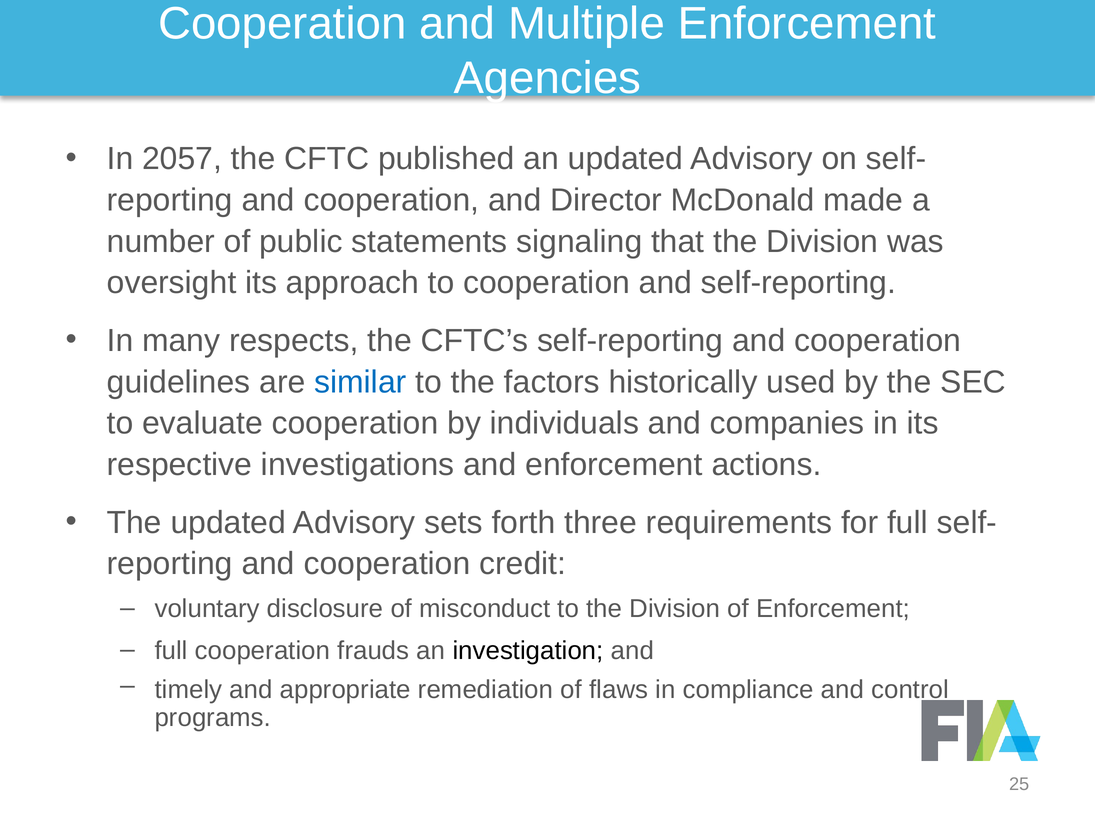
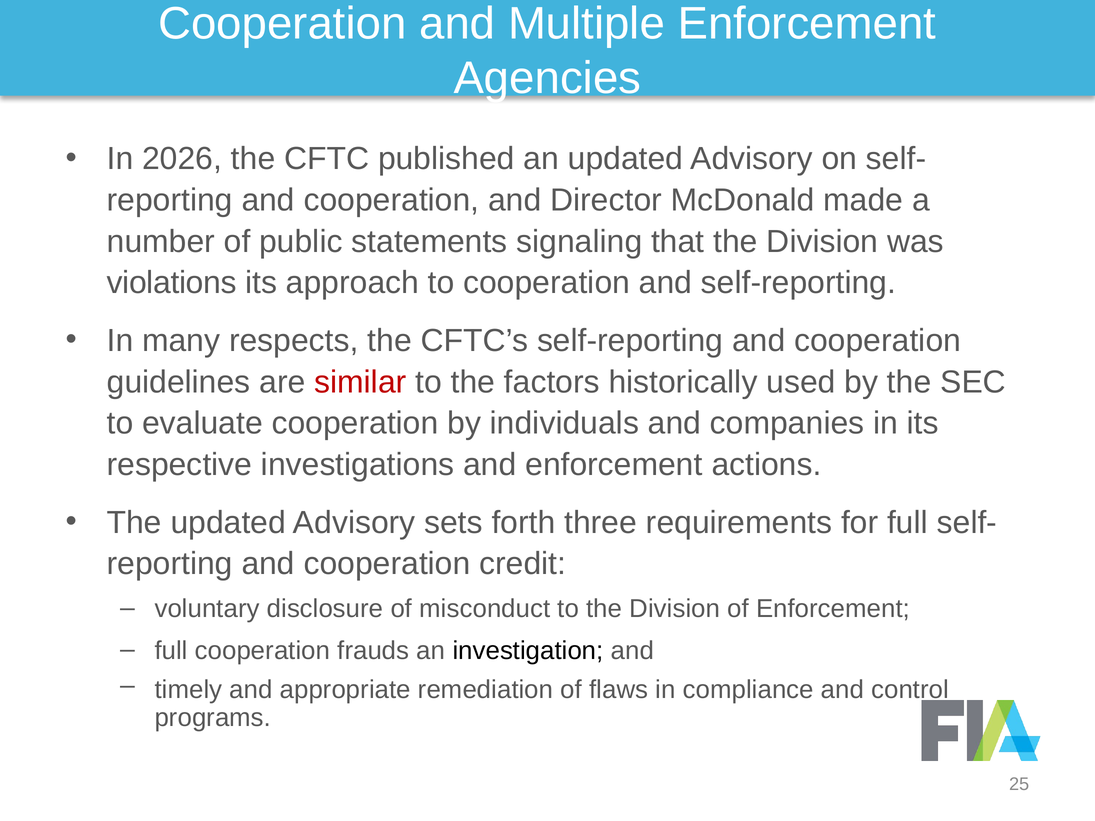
2057: 2057 -> 2026
oversight: oversight -> violations
similar colour: blue -> red
